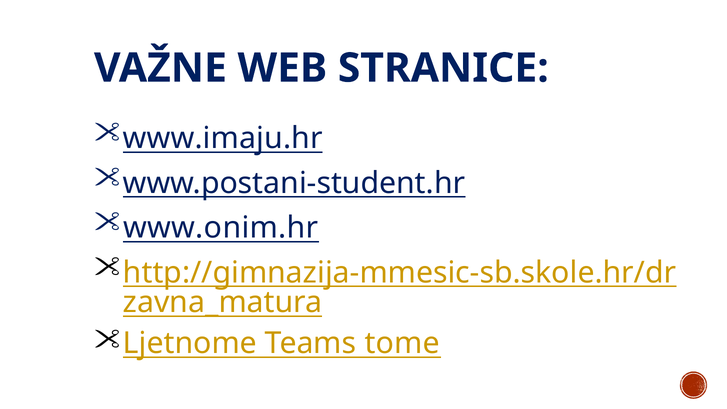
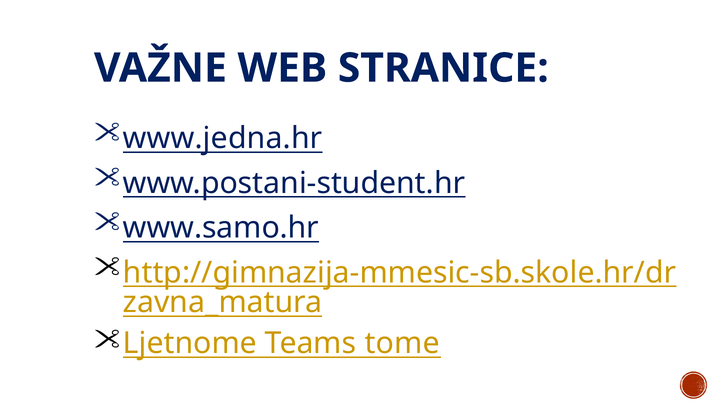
www.imaju.hr: www.imaju.hr -> www.jedna.hr
www.onim.hr: www.onim.hr -> www.samo.hr
